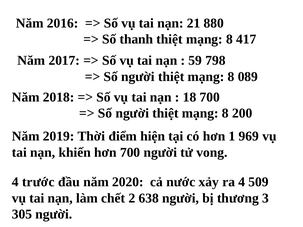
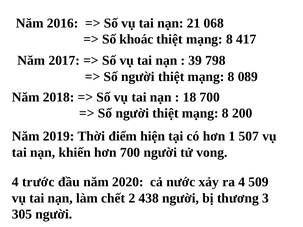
880: 880 -> 068
thanh: thanh -> khoác
59: 59 -> 39
969: 969 -> 507
638: 638 -> 438
